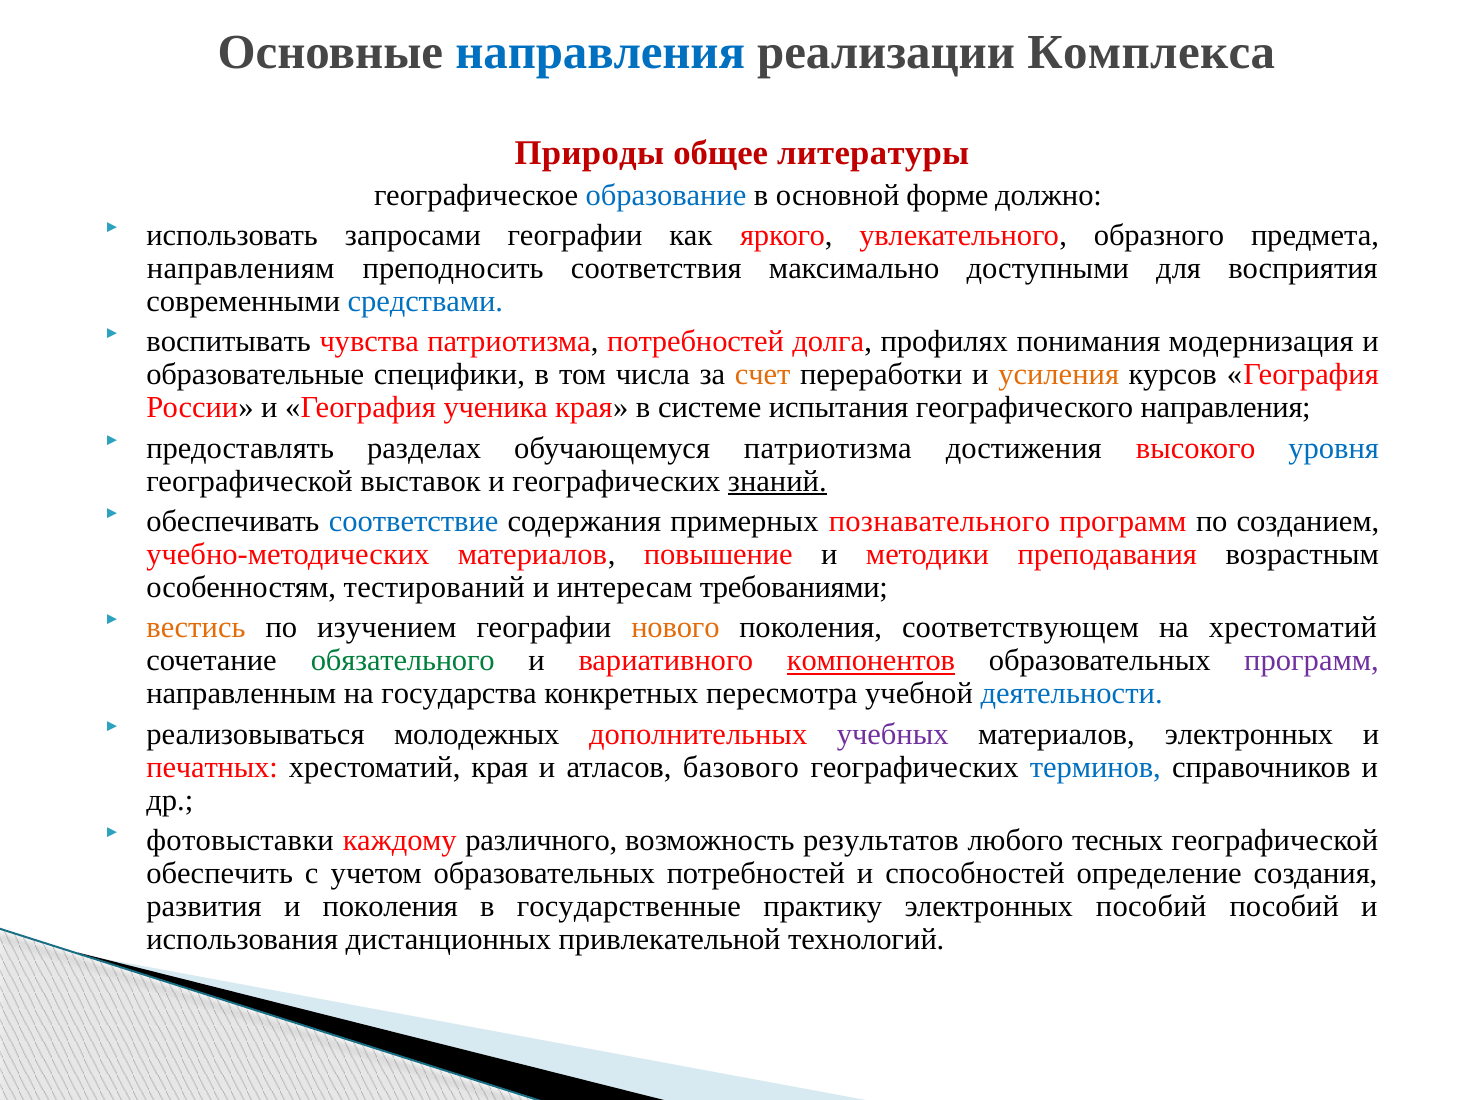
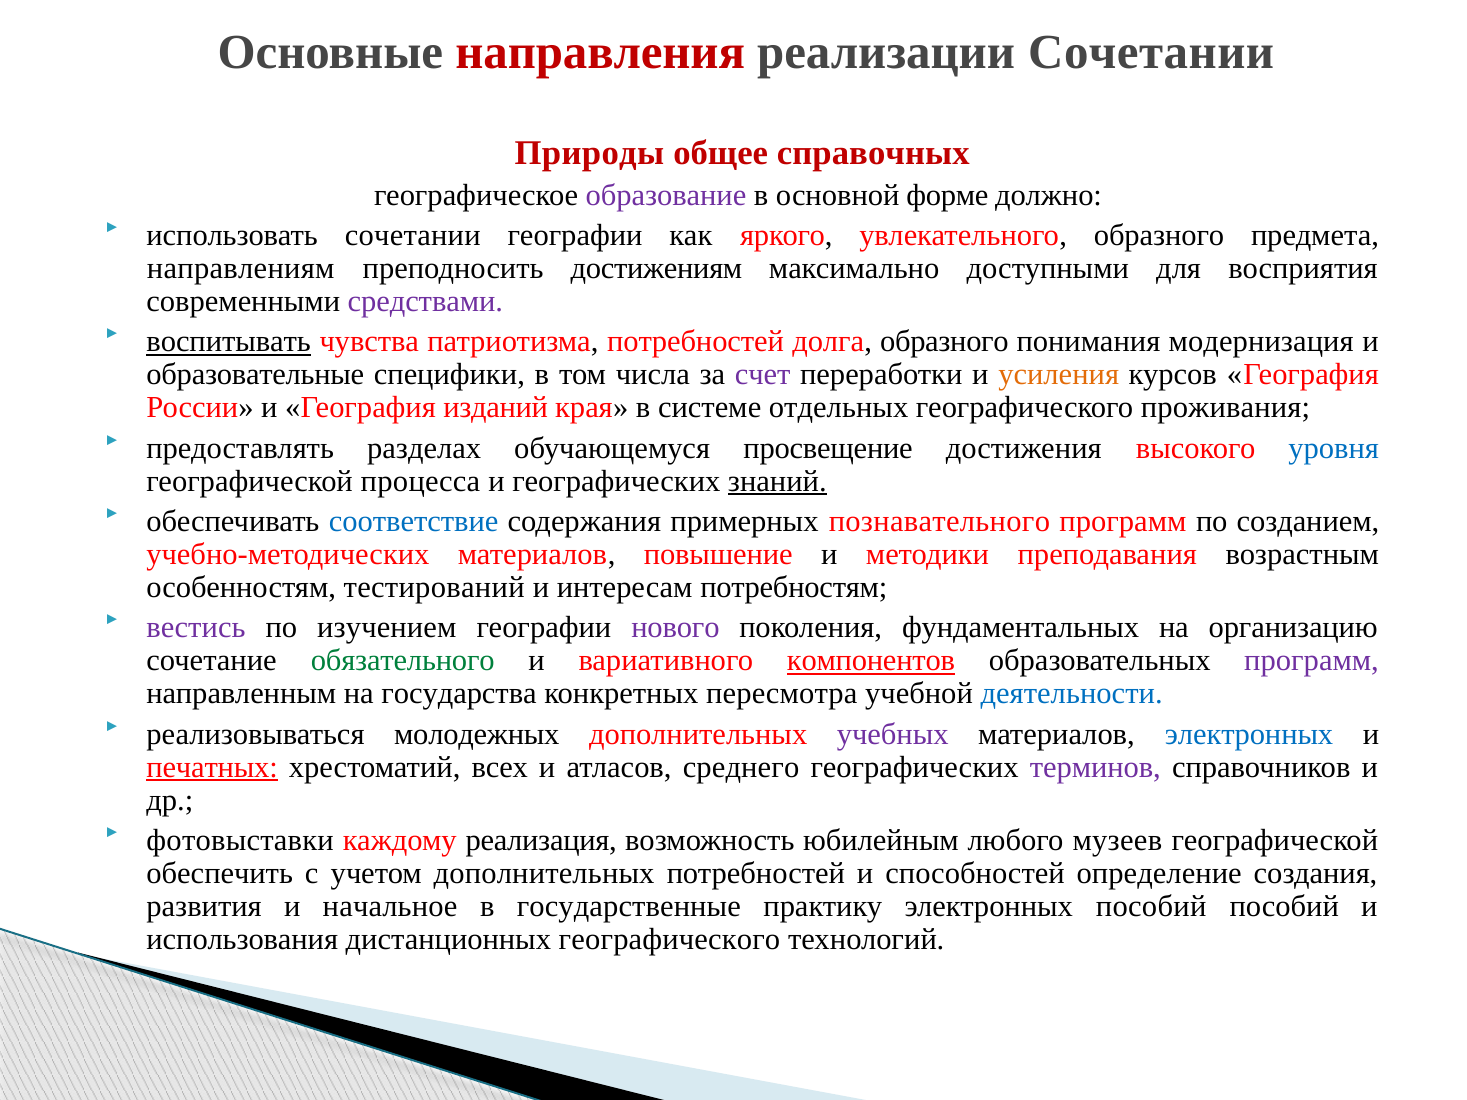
направления at (600, 52) colour: blue -> red
реализации Комплекса: Комплекса -> Сочетании
литературы: литературы -> справочных
образование colour: blue -> purple
использовать запросами: запросами -> сочетании
соответствия: соответствия -> достижениям
средствами colour: blue -> purple
воспитывать underline: none -> present
долга профилях: профилях -> образного
счет colour: orange -> purple
ученика: ученика -> изданий
испытания: испытания -> отдельных
географического направления: направления -> проживания
обучающемуся патриотизма: патриотизма -> просвещение
выставок: выставок -> процесса
требованиями: требованиями -> потребностям
вестись colour: orange -> purple
нового colour: orange -> purple
соответствующем: соответствующем -> фундаментальных
на хрестоматий: хрестоматий -> организацию
электронных at (1249, 734) colour: black -> blue
печатных underline: none -> present
хрестоматий края: края -> всех
базового: базового -> среднего
терминов colour: blue -> purple
различного: различного -> реализация
результатов: результатов -> юбилейным
тесных: тесных -> музеев
учетом образовательных: образовательных -> дополнительных
и поколения: поколения -> начальное
дистанционных привлекательной: привлекательной -> географического
